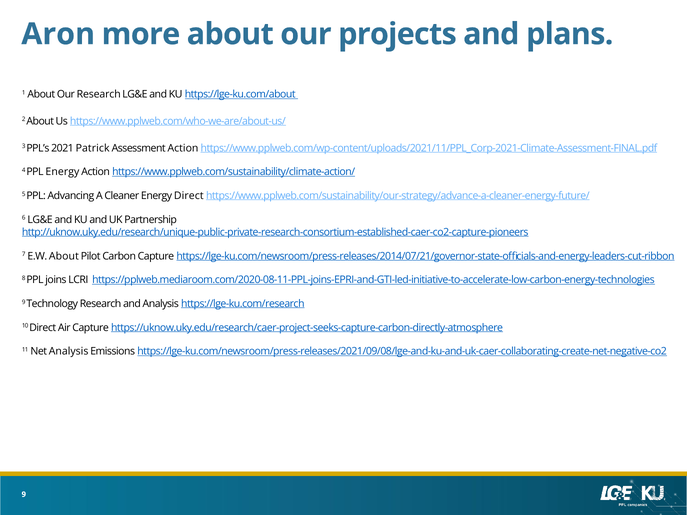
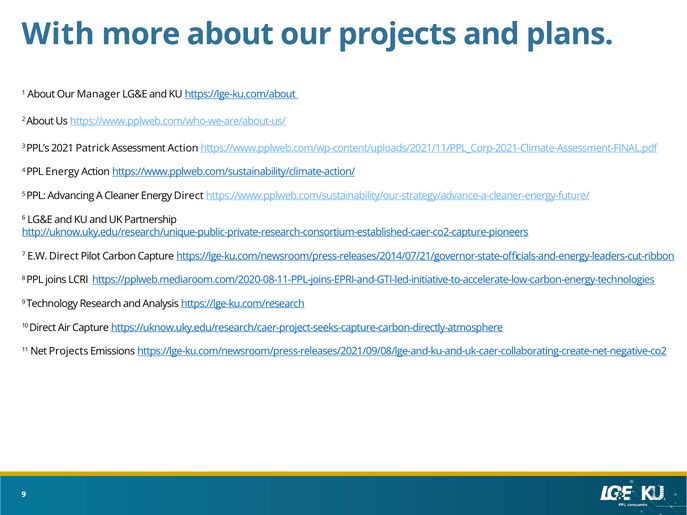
Aron: Aron -> With
Our Research: Research -> Manager
E.W About: About -> Direct
Net Analysis: Analysis -> Projects
